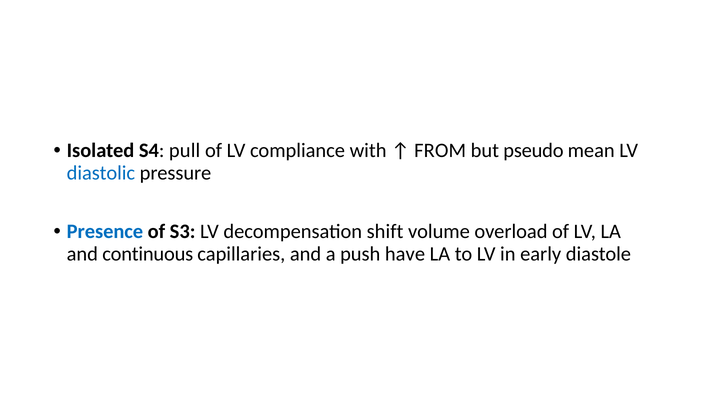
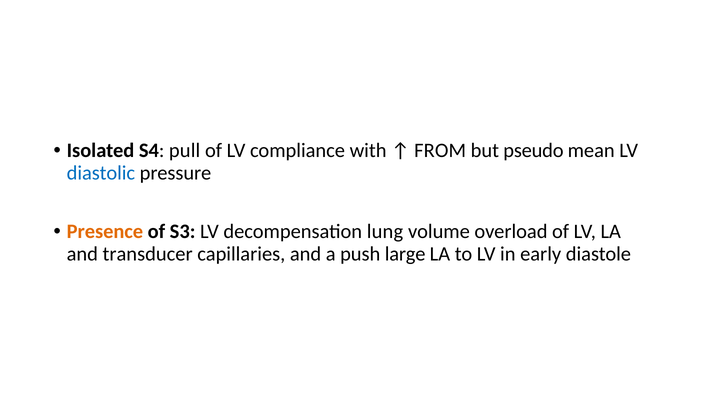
Presence colour: blue -> orange
shift: shift -> lung
continuous: continuous -> transducer
have: have -> large
